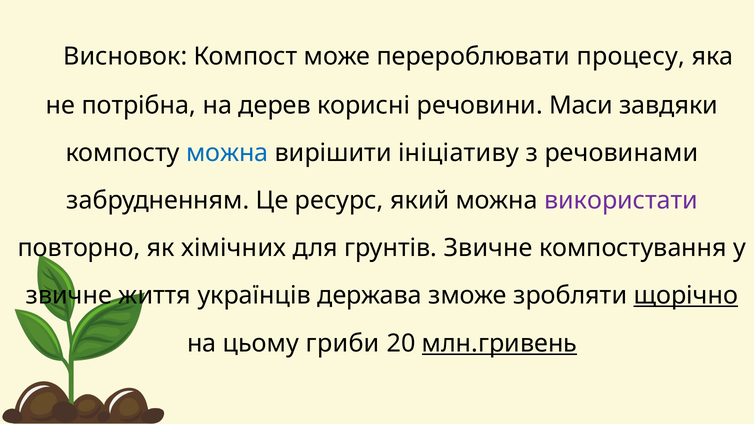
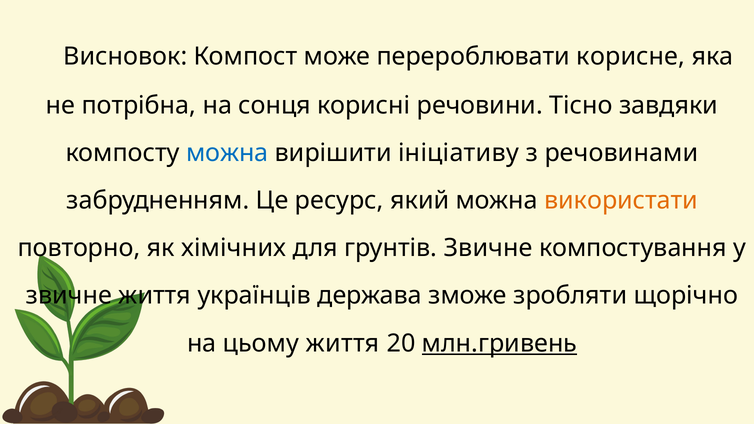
процесу: процесу -> корисне
дерев: дерев -> сонця
Маси: Маси -> Тісно
використати colour: purple -> orange
щорічно underline: present -> none
цьому гриби: гриби -> життя
